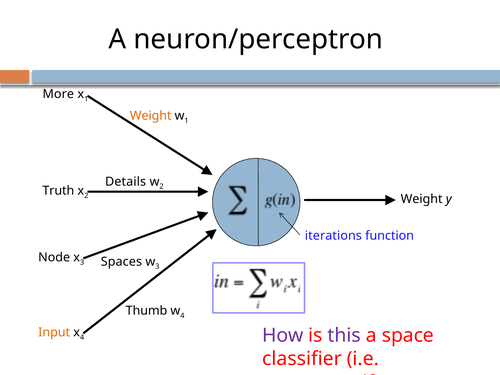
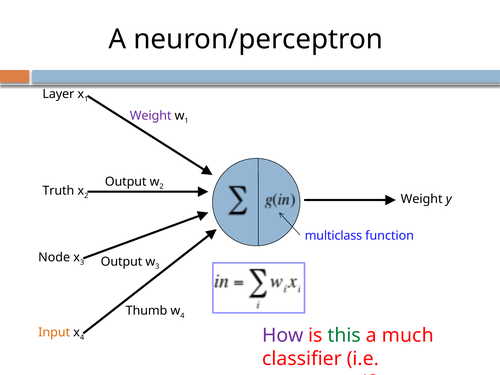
More: More -> Layer
Weight at (151, 116) colour: orange -> purple
Details at (126, 182): Details -> Output
iterations: iterations -> multiclass
Spaces at (121, 262): Spaces -> Output
this colour: purple -> green
space: space -> much
